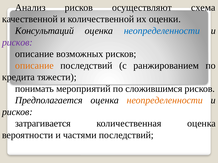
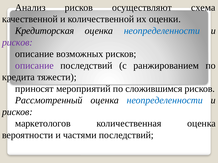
Консультаций: Консультаций -> Кредиторская
описание at (34, 66) colour: orange -> purple
понимать: понимать -> приносят
Предполагается: Предполагается -> Рассмотренный
неопределенности at (165, 101) colour: orange -> blue
затрагивается: затрагивается -> маркетологов
